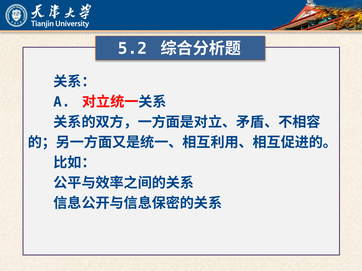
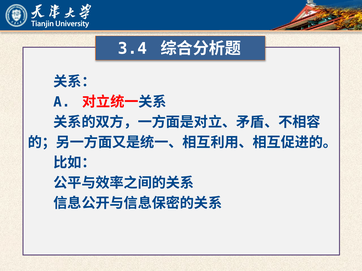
5.2: 5.2 -> 3.4
